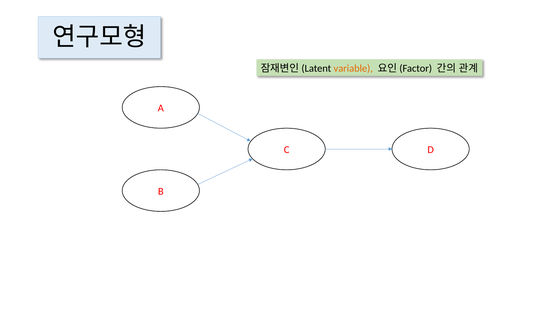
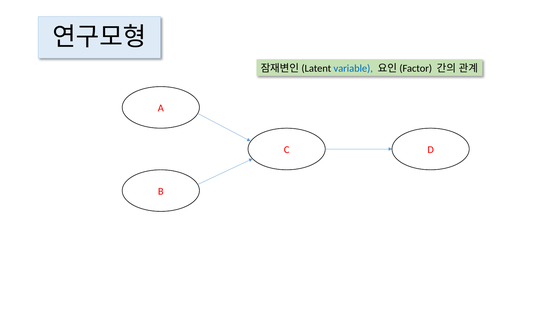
variable colour: orange -> blue
